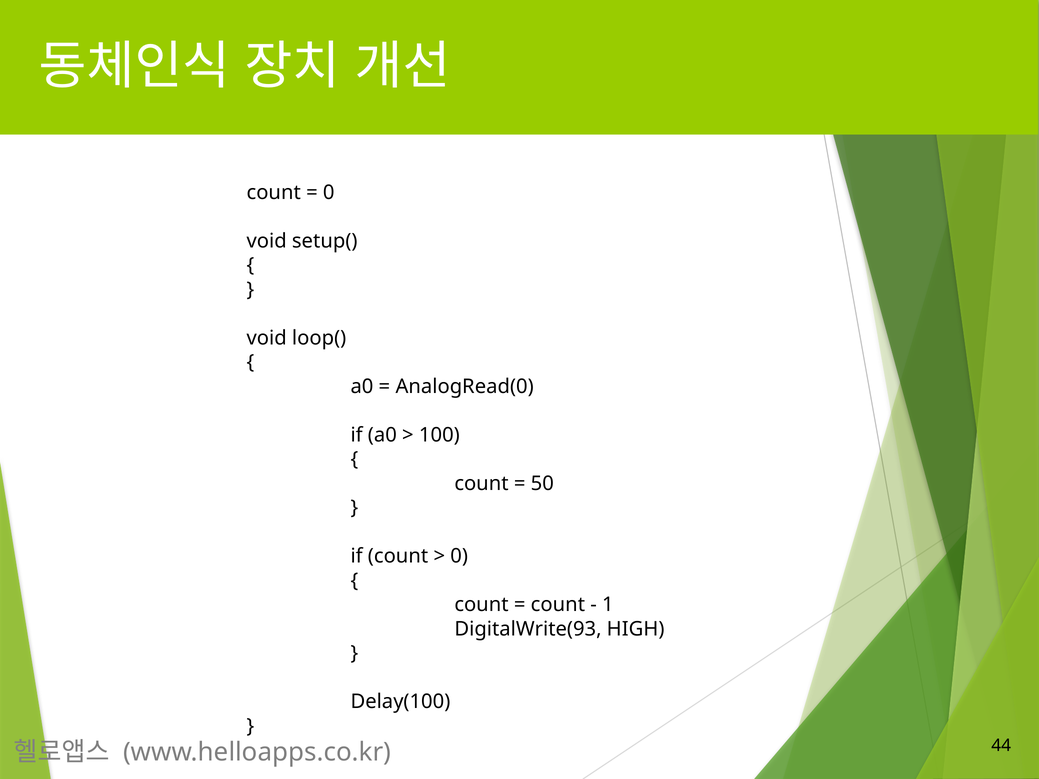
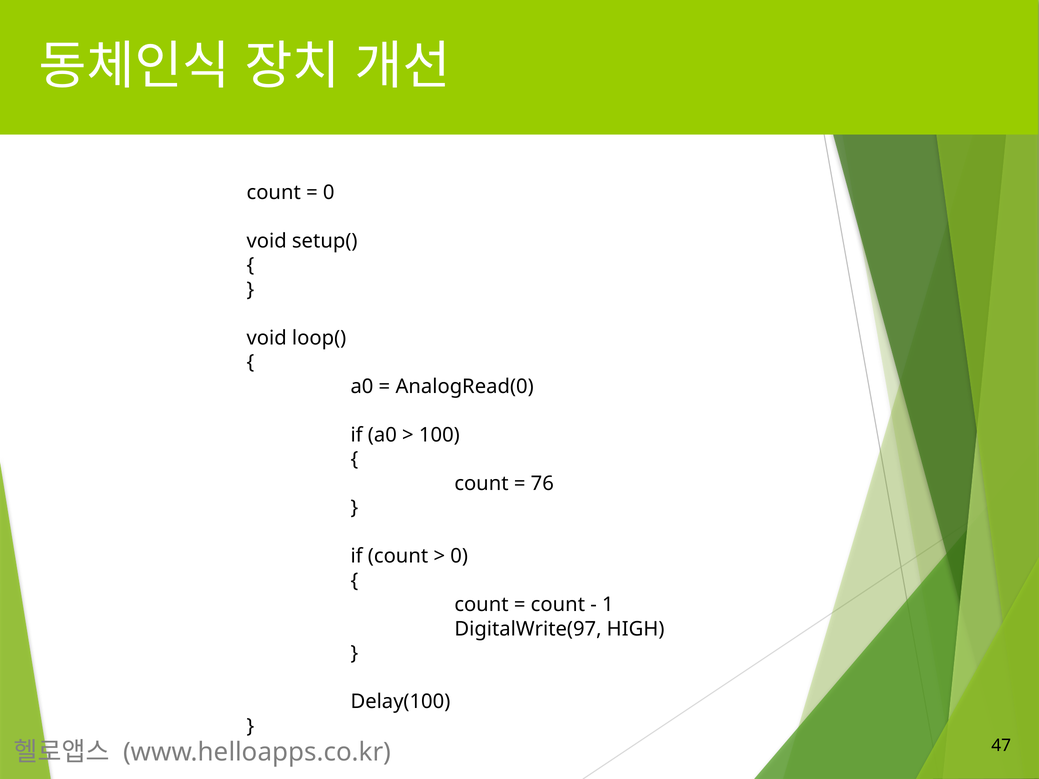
50: 50 -> 76
DigitalWrite(93: DigitalWrite(93 -> DigitalWrite(97
44: 44 -> 47
